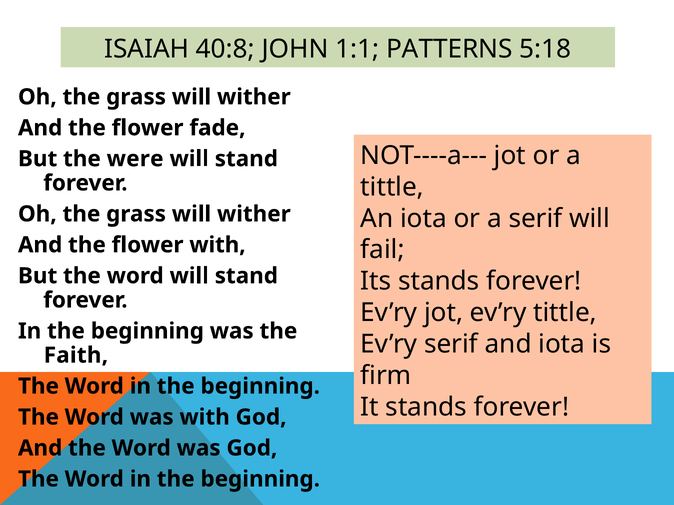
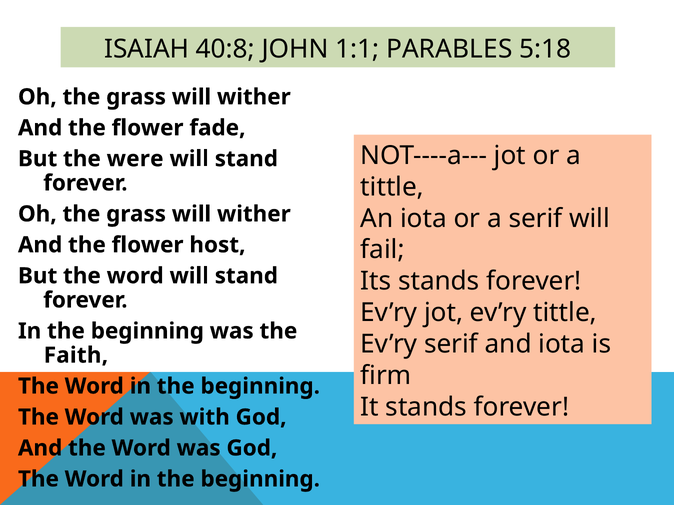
PATTERNS: PATTERNS -> PARABLES
flower with: with -> host
